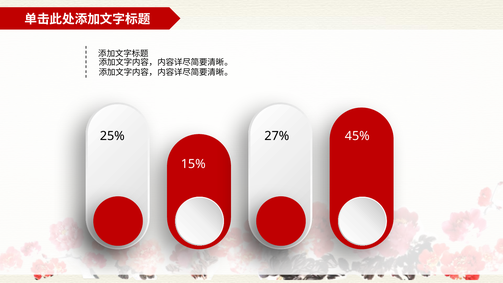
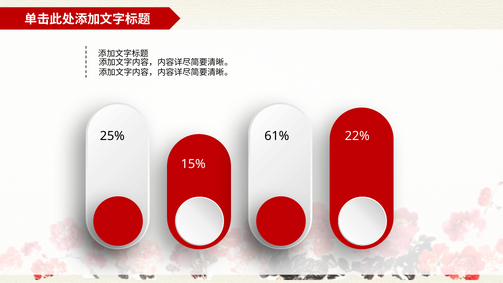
27%: 27% -> 61%
45%: 45% -> 22%
